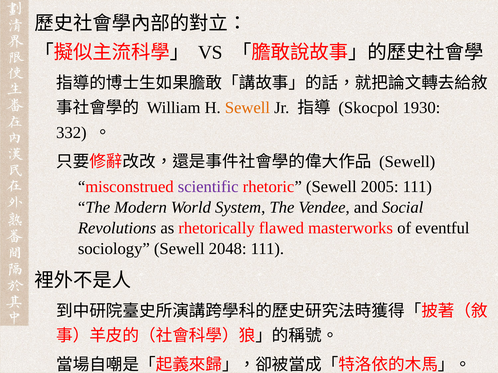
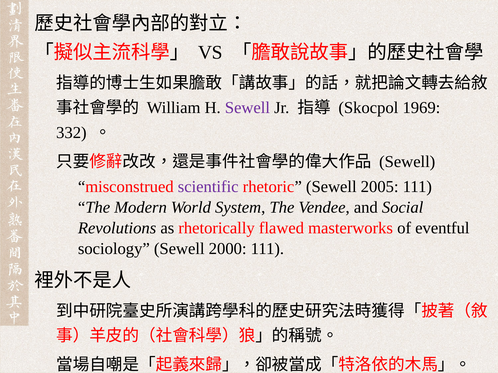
Sewell at (247, 108) colour: orange -> purple
1930: 1930 -> 1969
2048: 2048 -> 2000
